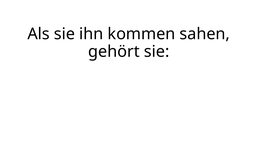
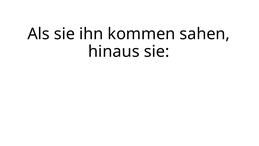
gehört: gehört -> hinaus
